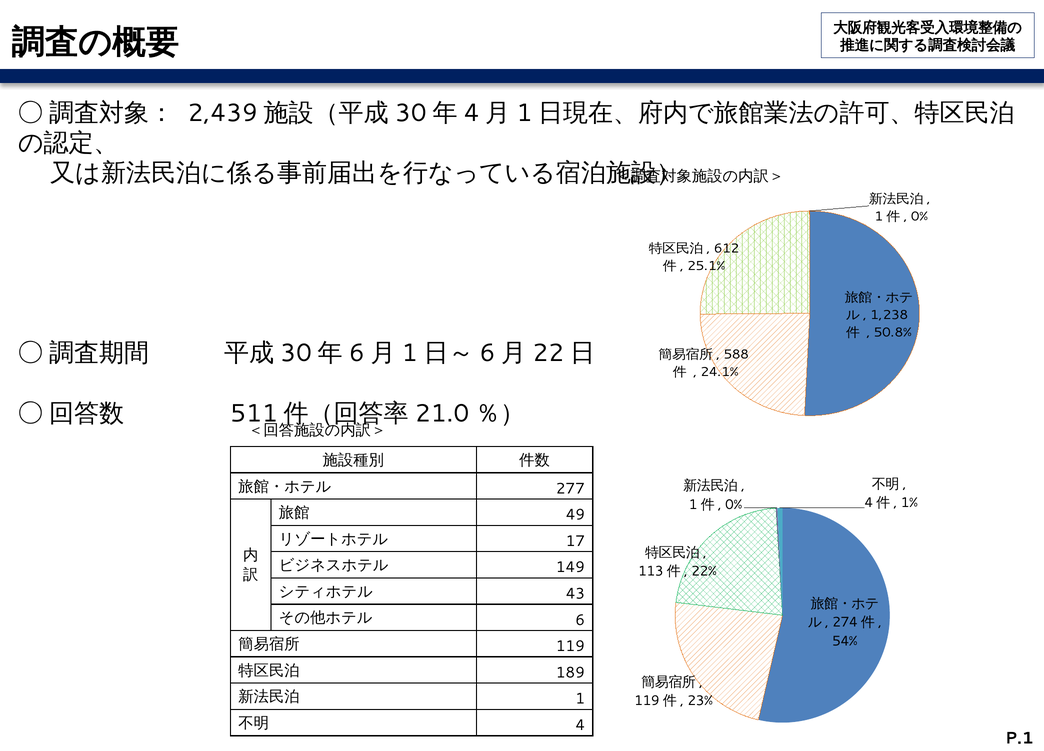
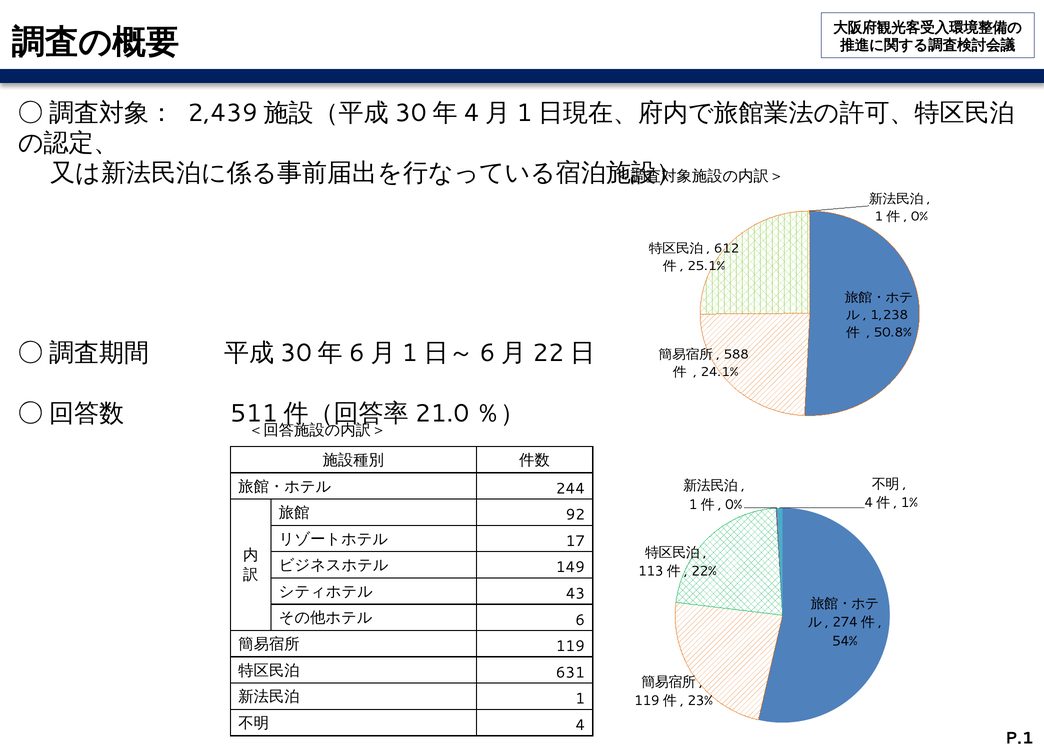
277: 277 -> 244
49: 49 -> 92
189: 189 -> 631
